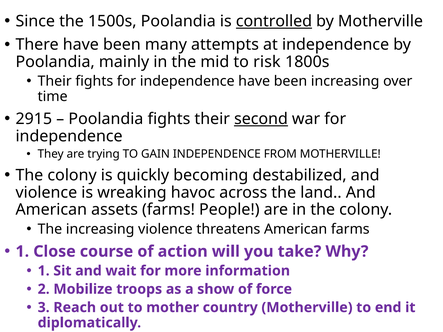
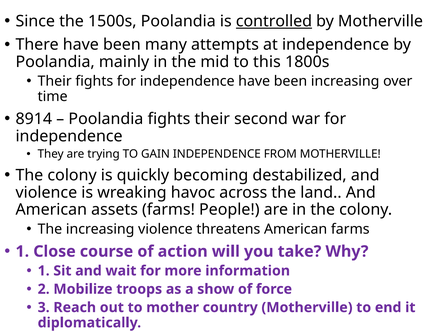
risk: risk -> this
2915: 2915 -> 8914
second underline: present -> none
